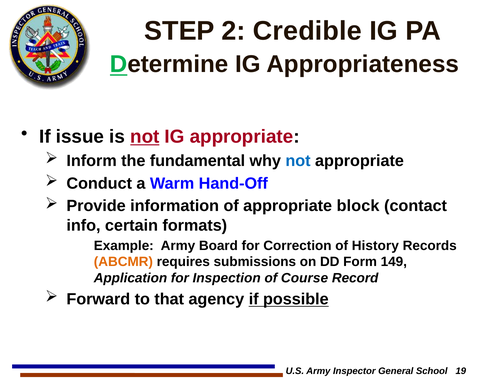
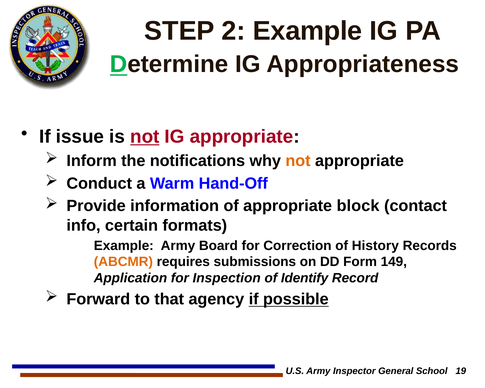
2 Credible: Credible -> Example
fundamental: fundamental -> notifications
not at (298, 161) colour: blue -> orange
Course: Course -> Identify
